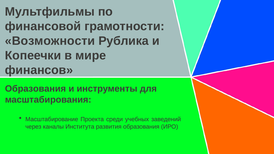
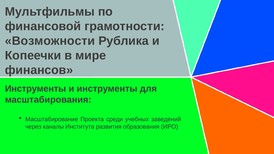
Образования at (35, 89): Образования -> Инструменты
